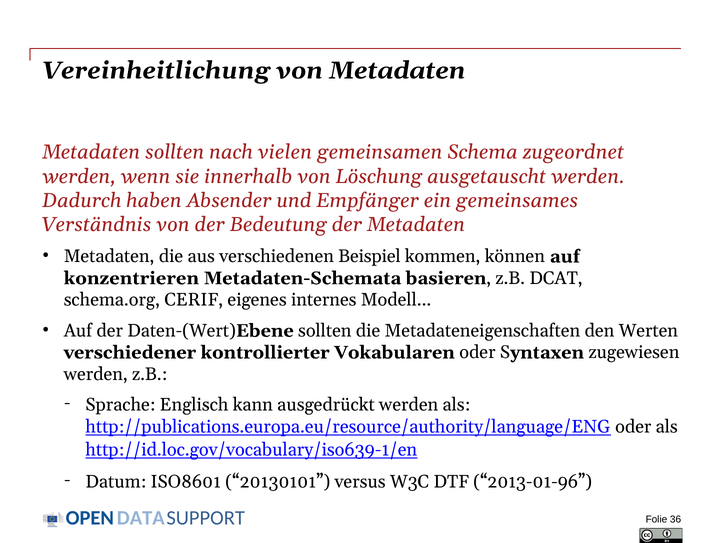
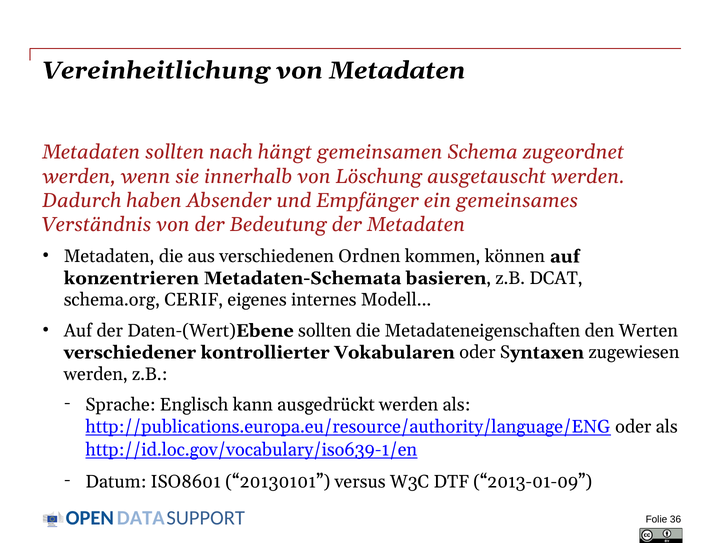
vielen: vielen -> hängt
Beispiel: Beispiel -> Ordnen
2013-01-96: 2013-01-96 -> 2013-01-09
